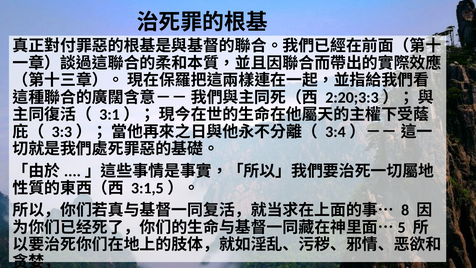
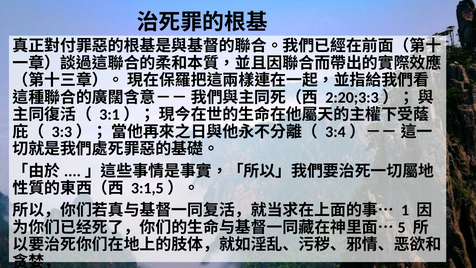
8: 8 -> 1
